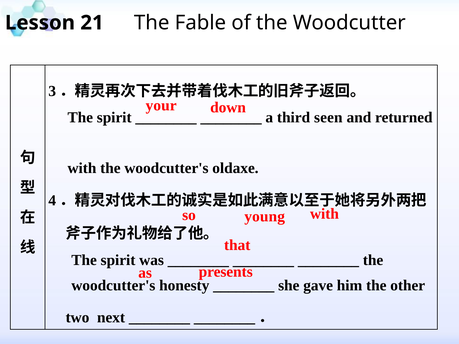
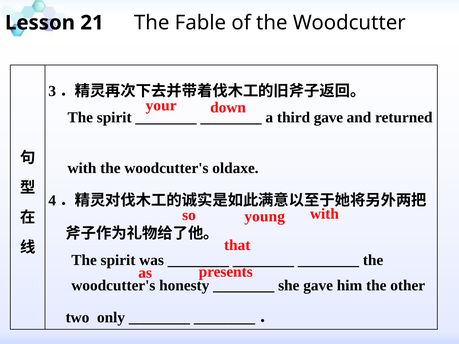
third seen: seen -> gave
next: next -> only
